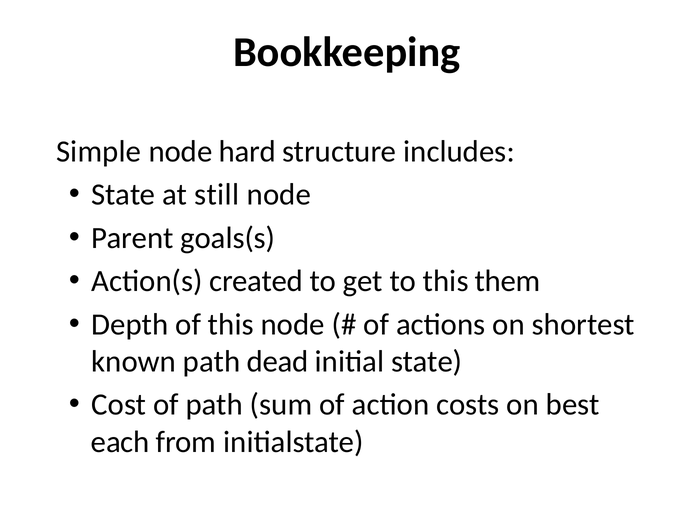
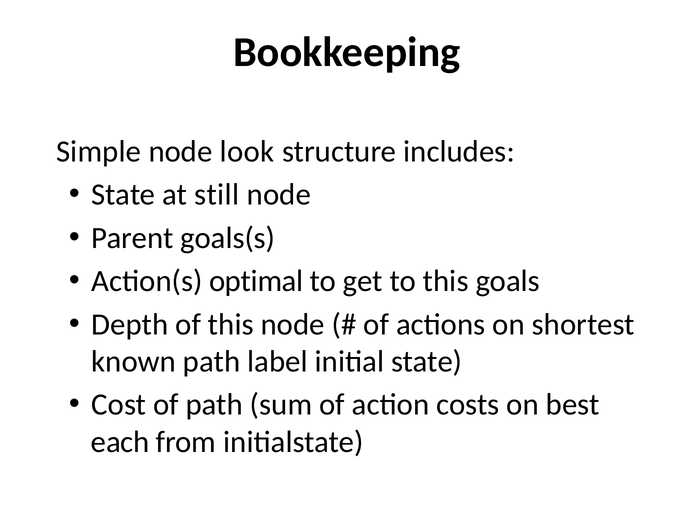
hard: hard -> look
created: created -> optimal
them: them -> goals
dead: dead -> label
